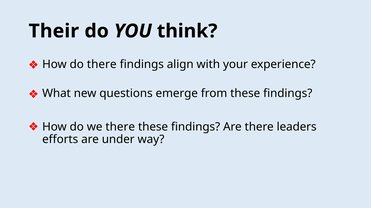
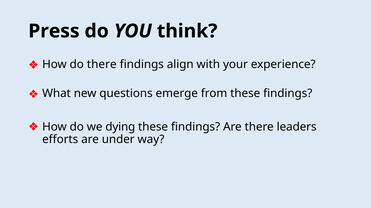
Their: Their -> Press
we there: there -> dying
